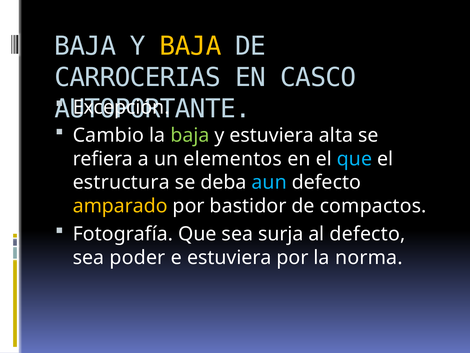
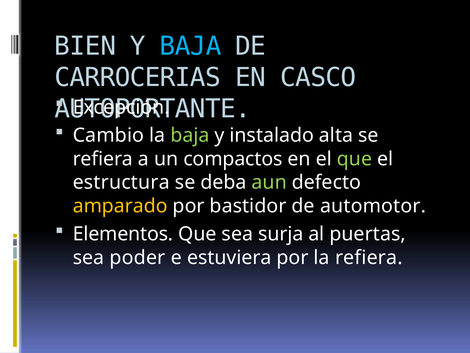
BAJA at (85, 46): BAJA -> BIEN
BAJA at (190, 46) colour: yellow -> light blue
y estuviera: estuviera -> instalado
elementos: elementos -> compactos
que at (355, 159) colour: light blue -> light green
aun colour: light blue -> light green
compactos: compactos -> automotor
Fotografía: Fotografía -> Elementos
al defecto: defecto -> puertas
la norma: norma -> refiera
